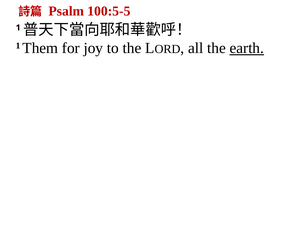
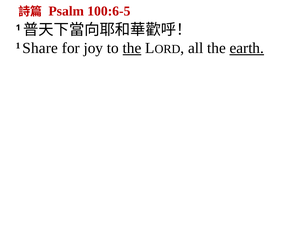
100:5-5: 100:5-5 -> 100:6-5
Them: Them -> Share
the at (132, 48) underline: none -> present
